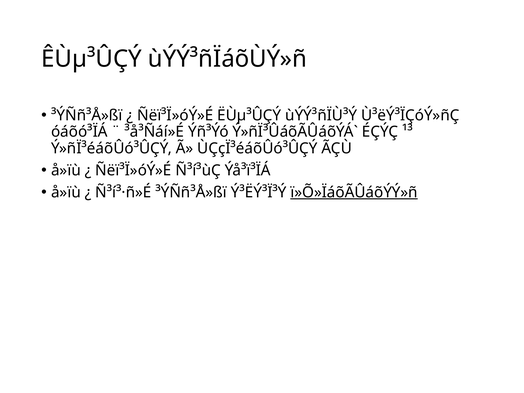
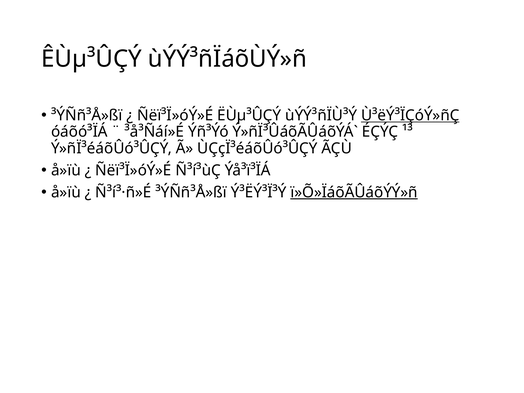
Ù³ëÝ³ÏÇóÝ»ñÇ underline: none -> present
